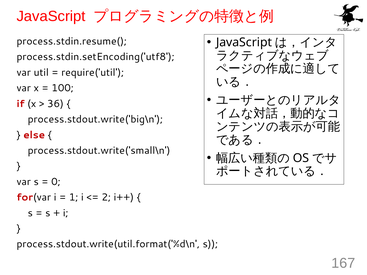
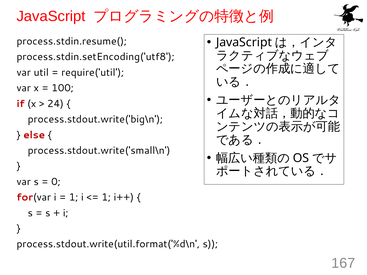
36: 36 -> 24
2 at (106, 198): 2 -> 1
